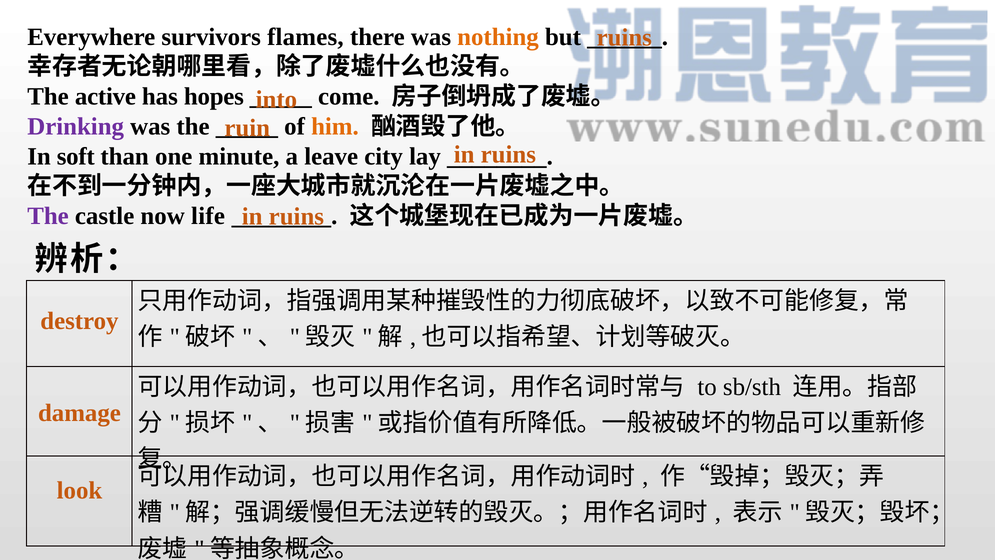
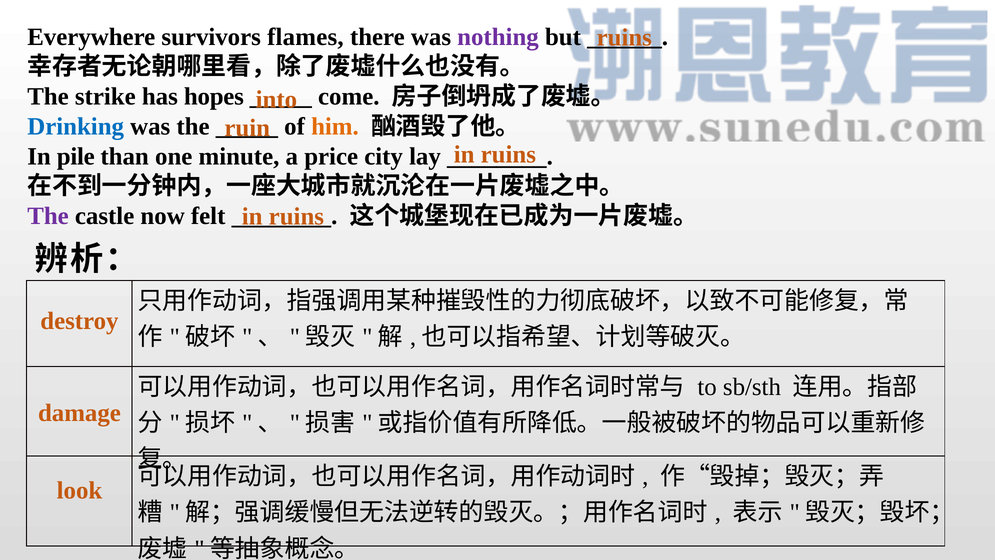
nothing colour: orange -> purple
active: active -> strike
Drinking colour: purple -> blue
soft: soft -> pile
leave: leave -> price
life: life -> felt
